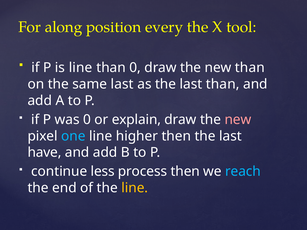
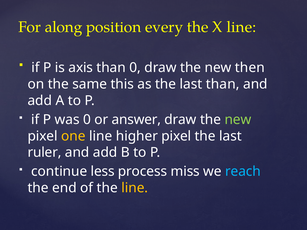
X tool: tool -> line
is line: line -> axis
new than: than -> then
same last: last -> this
explain: explain -> answer
new at (238, 120) colour: pink -> light green
one colour: light blue -> yellow
higher then: then -> pixel
have: have -> ruler
process then: then -> miss
